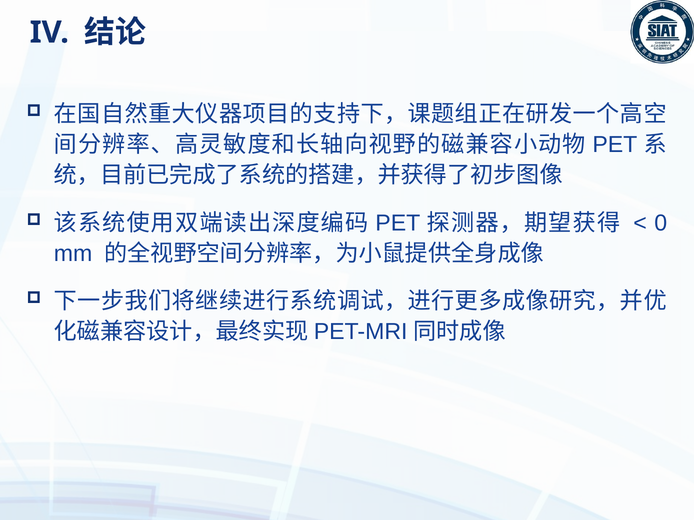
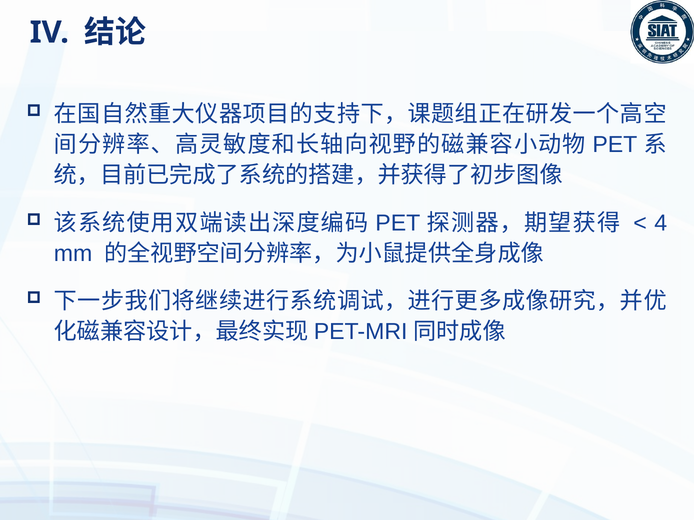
0: 0 -> 4
